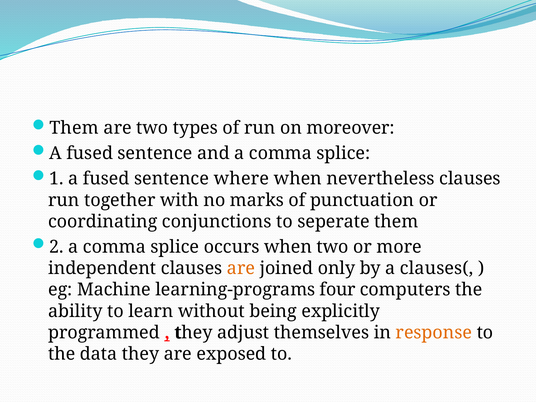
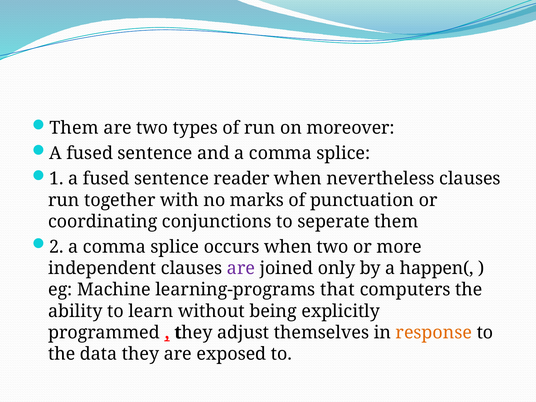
where: where -> reader
are at (241, 268) colour: orange -> purple
clauses(: clauses( -> happen(
four: four -> that
